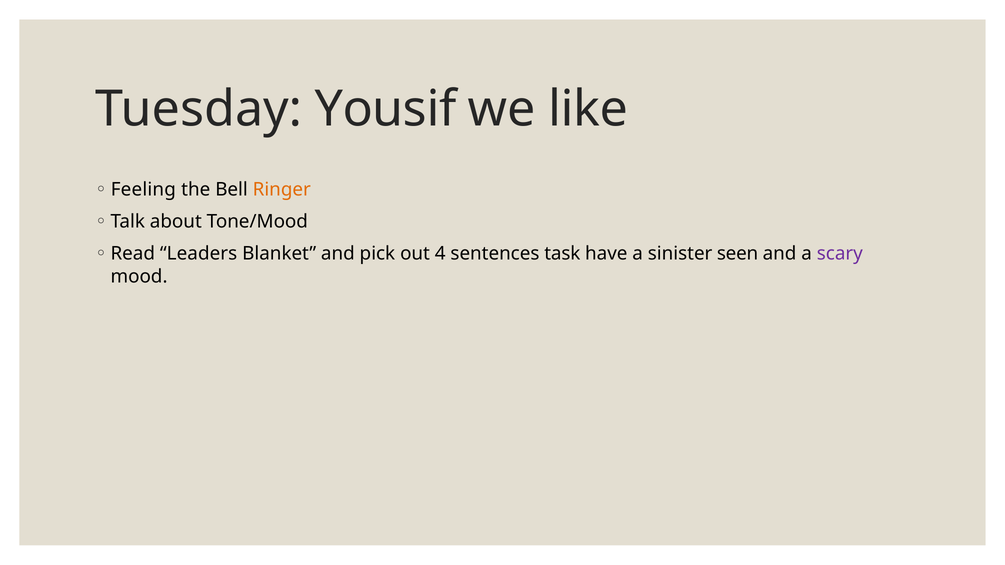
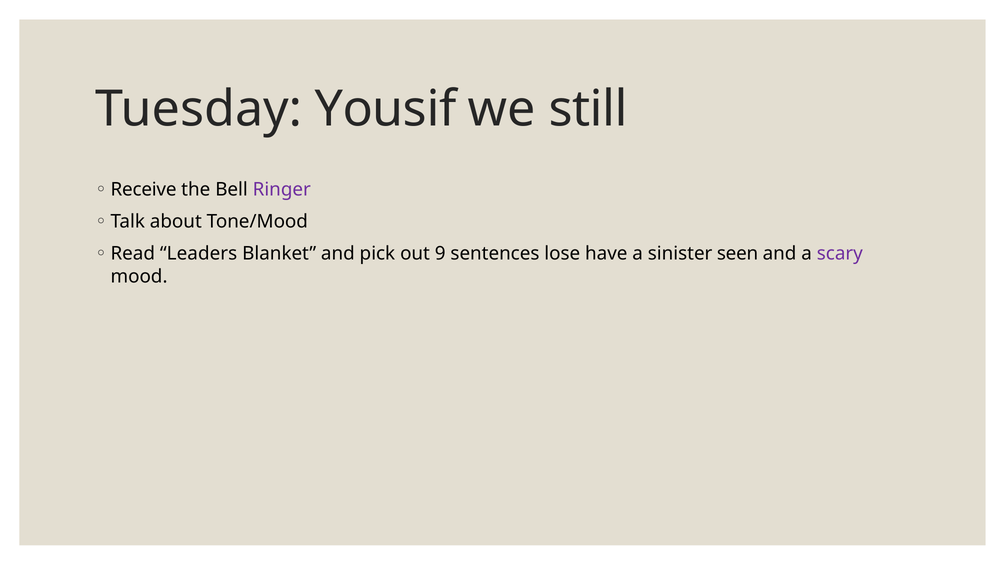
like: like -> still
Feeling: Feeling -> Receive
Ringer colour: orange -> purple
4: 4 -> 9
task: task -> lose
